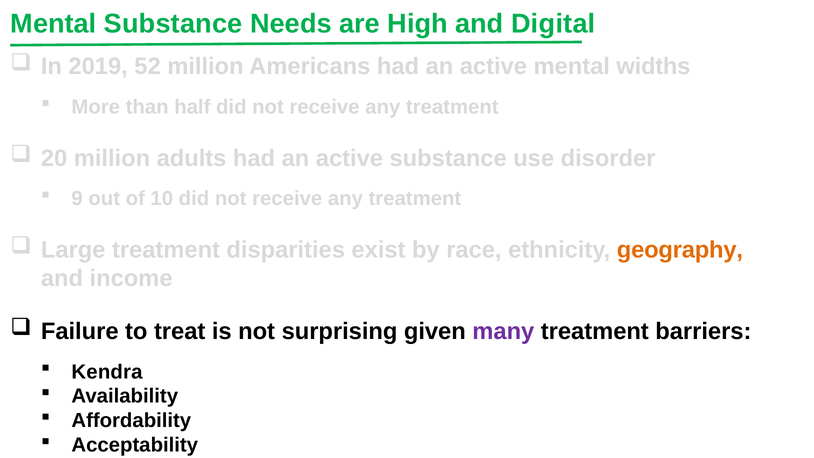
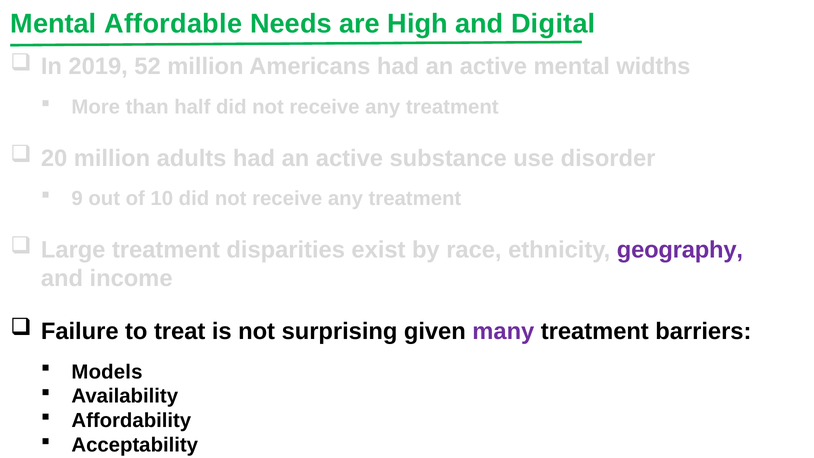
Mental Substance: Substance -> Affordable
geography colour: orange -> purple
Kendra: Kendra -> Models
